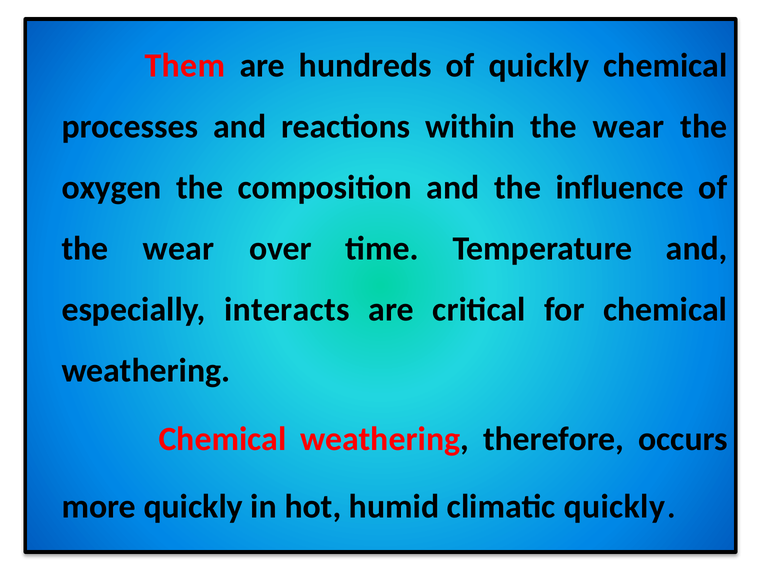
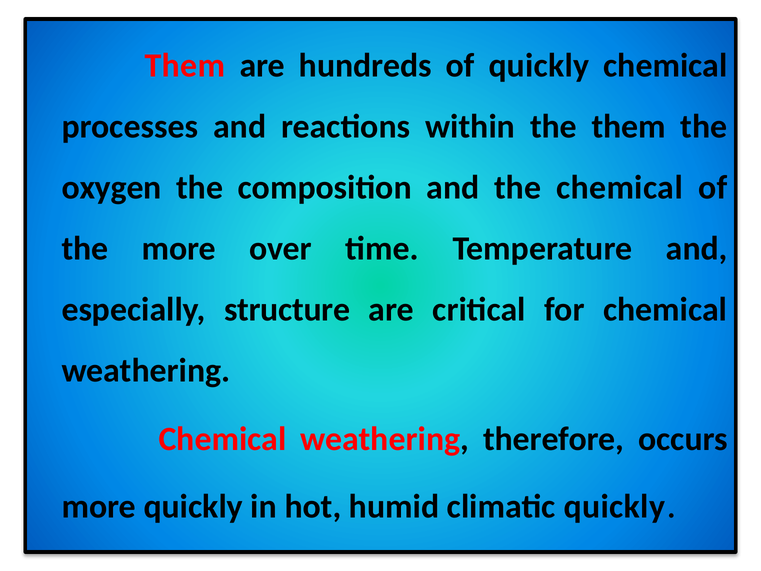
within the wear: wear -> them
the influence: influence -> chemical
wear at (179, 248): wear -> more
interacts: interacts -> structure
